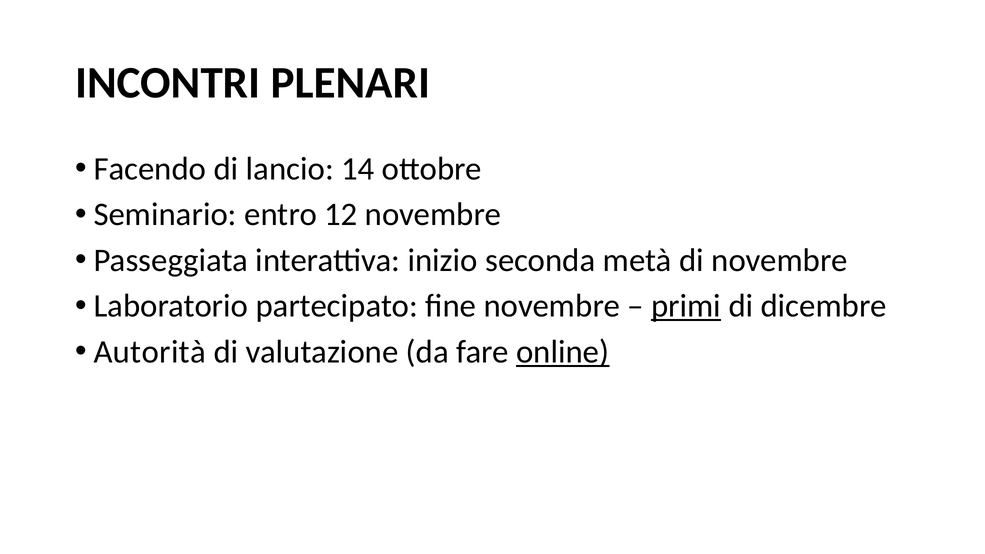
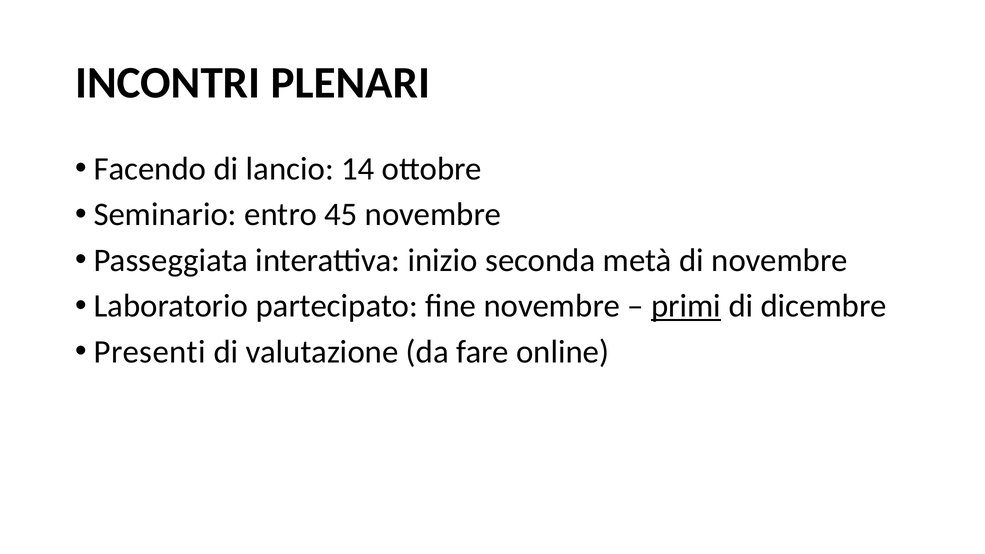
12: 12 -> 45
Autorità: Autorità -> Presenti
online underline: present -> none
